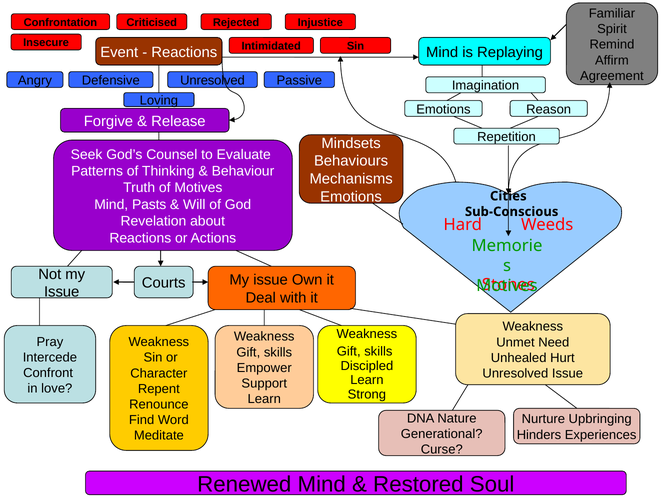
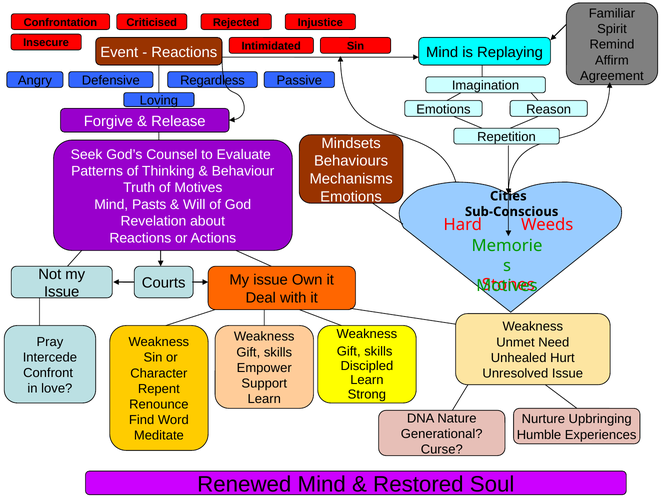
Defensive Unresolved: Unresolved -> Regardless
Hinders: Hinders -> Humble
